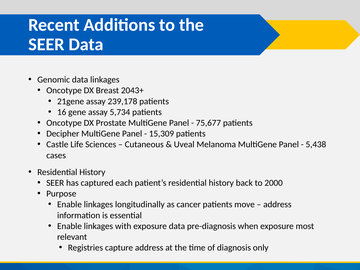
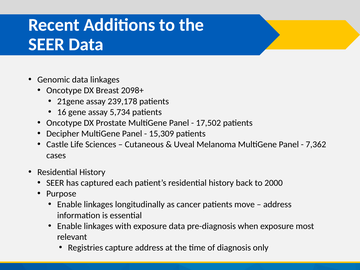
2043+: 2043+ -> 2098+
75,677: 75,677 -> 17,502
5,438: 5,438 -> 7,362
